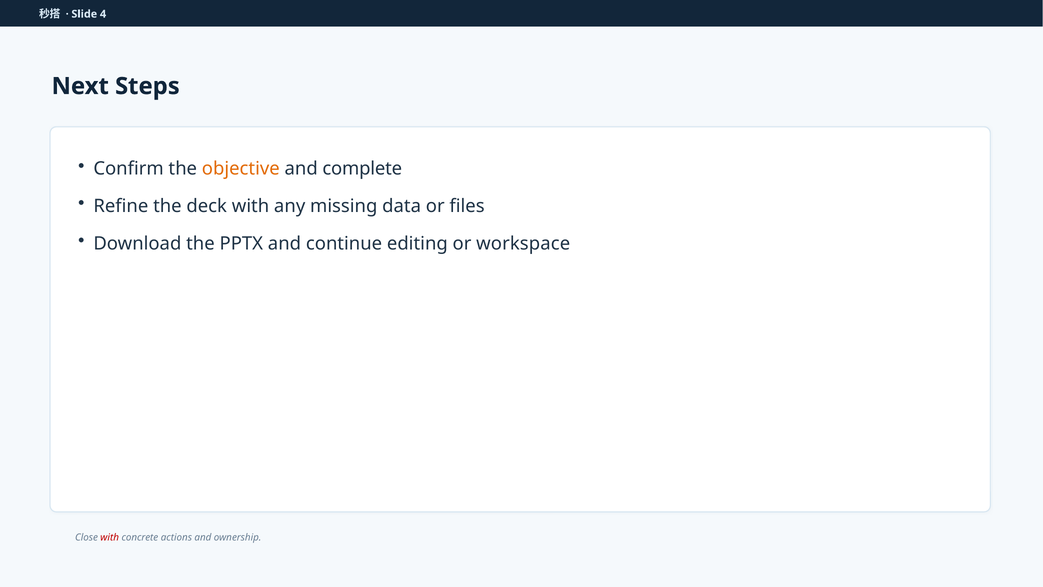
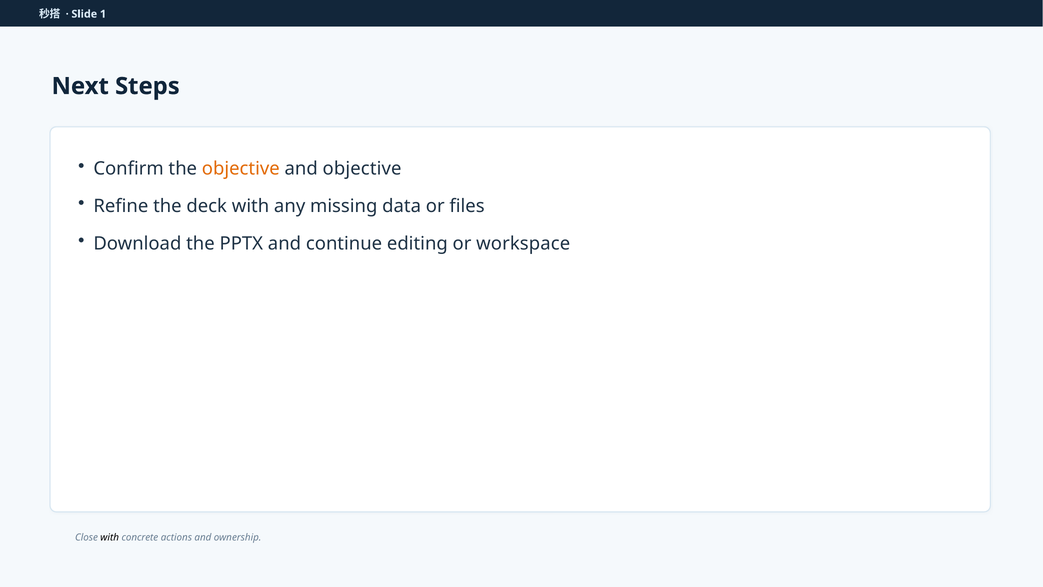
4: 4 -> 1
and complete: complete -> objective
with at (110, 537) colour: red -> black
